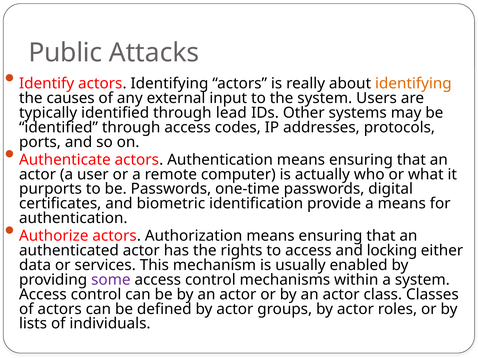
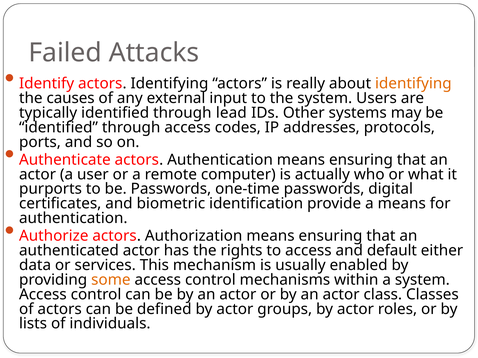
Public: Public -> Failed
locking: locking -> default
some colour: purple -> orange
